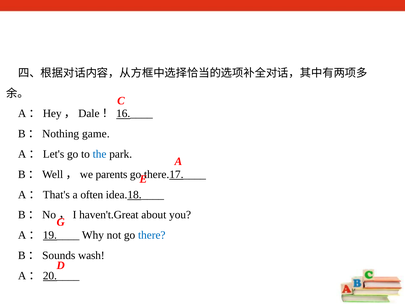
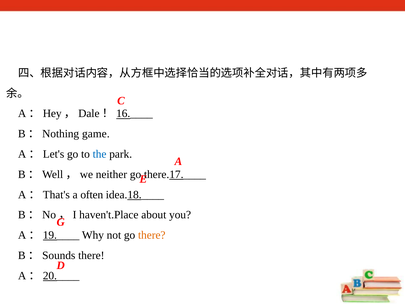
parents: parents -> neither
haven't.Great: haven't.Great -> haven't.Place
there at (152, 235) colour: blue -> orange
B：Sounds wash: wash -> there
